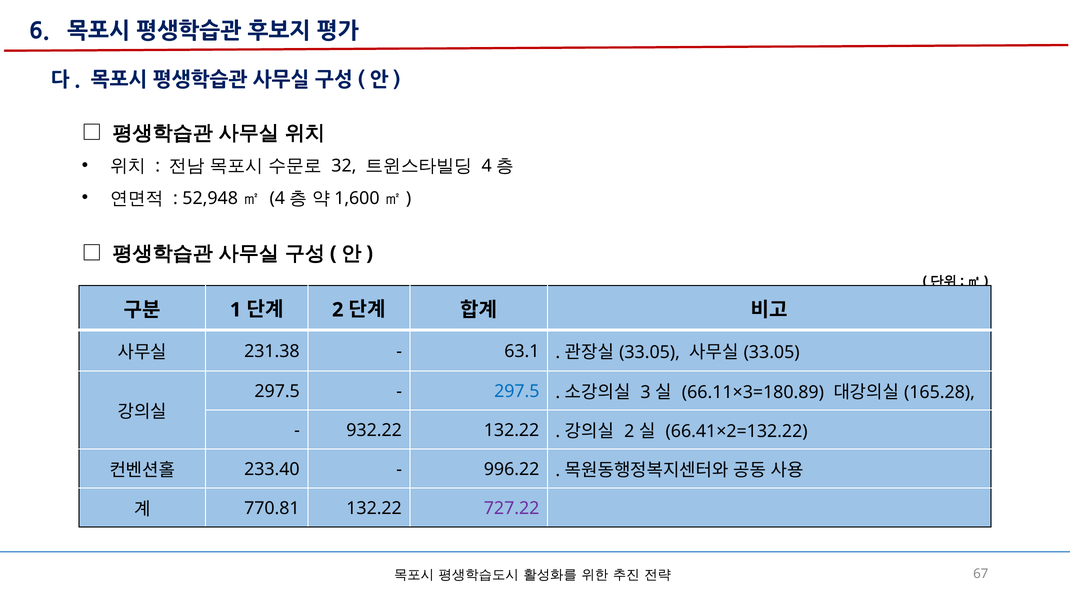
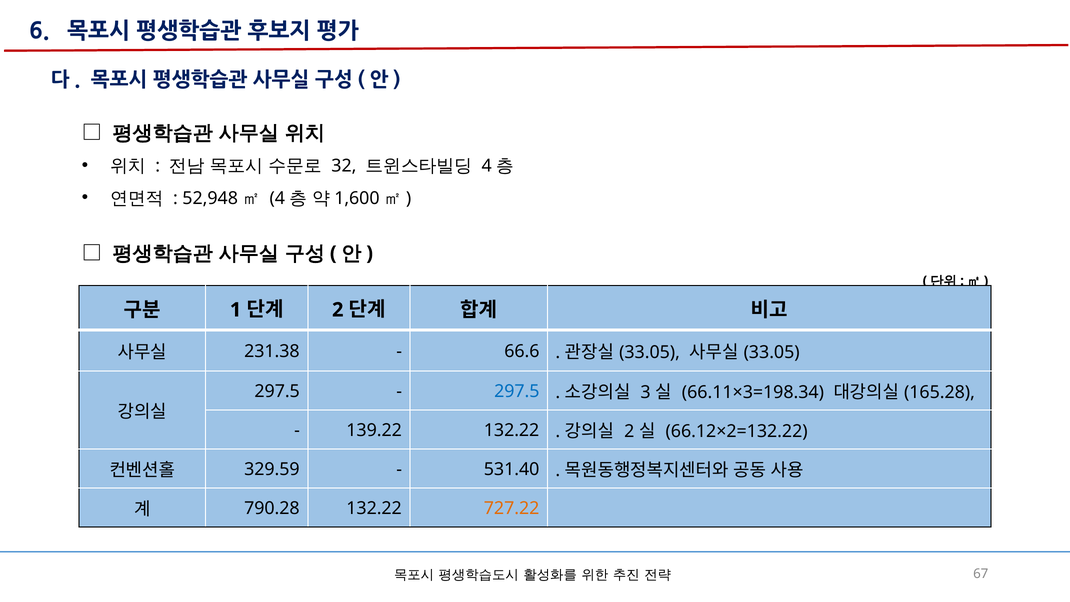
63.1: 63.1 -> 66.6
66.11×3=180.89: 66.11×3=180.89 -> 66.11×3=198.34
932.22: 932.22 -> 139.22
66.41×2=132.22: 66.41×2=132.22 -> 66.12×2=132.22
233.40: 233.40 -> 329.59
996.22: 996.22 -> 531.40
770.81: 770.81 -> 790.28
727.22 colour: purple -> orange
